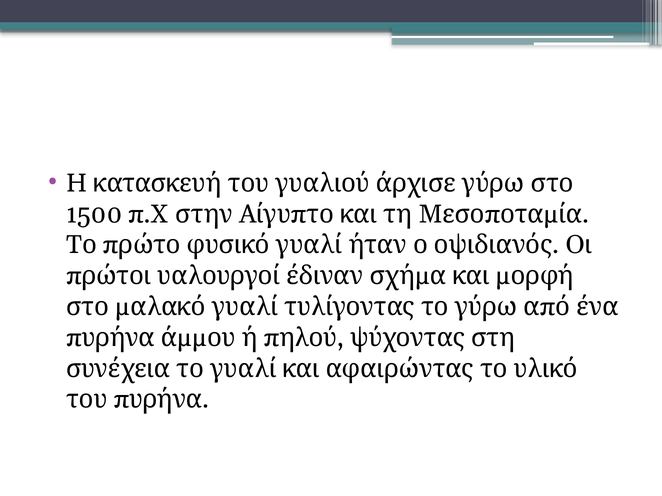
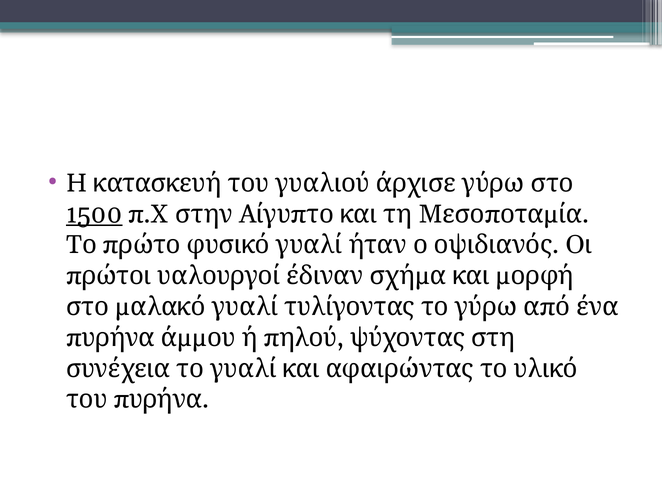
1500 underline: none -> present
